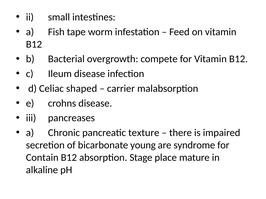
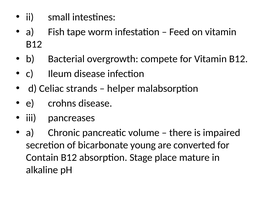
shaped: shaped -> strands
carrier: carrier -> helper
texture: texture -> volume
syndrome: syndrome -> converted
